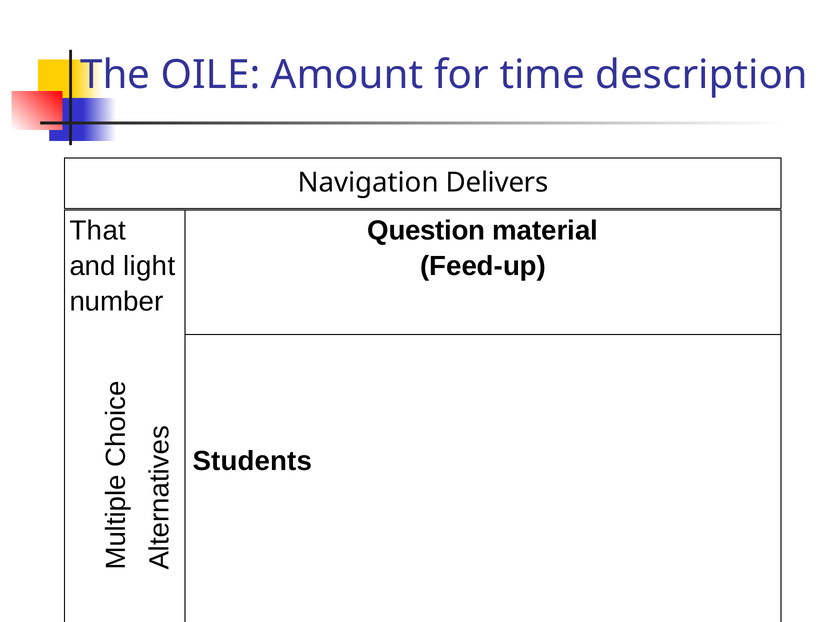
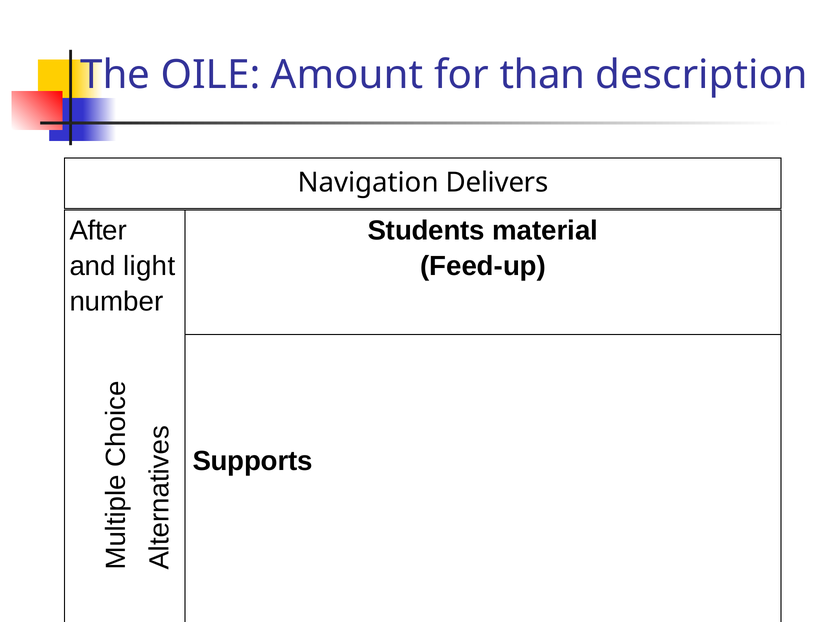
time: time -> than
That: That -> After
Question: Question -> Students
Students: Students -> Supports
